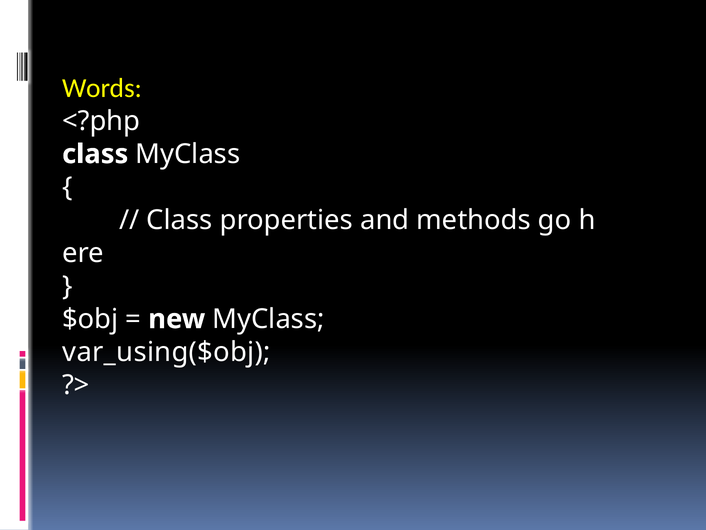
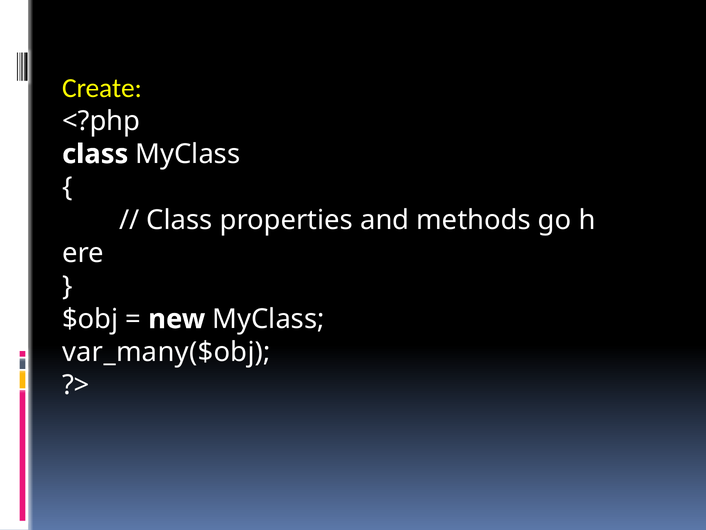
Words: Words -> Create
var_using($obj: var_using($obj -> var_many($obj
